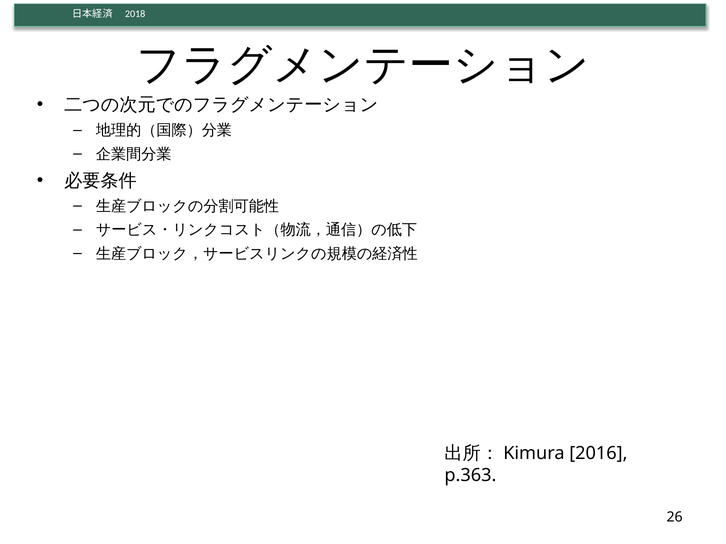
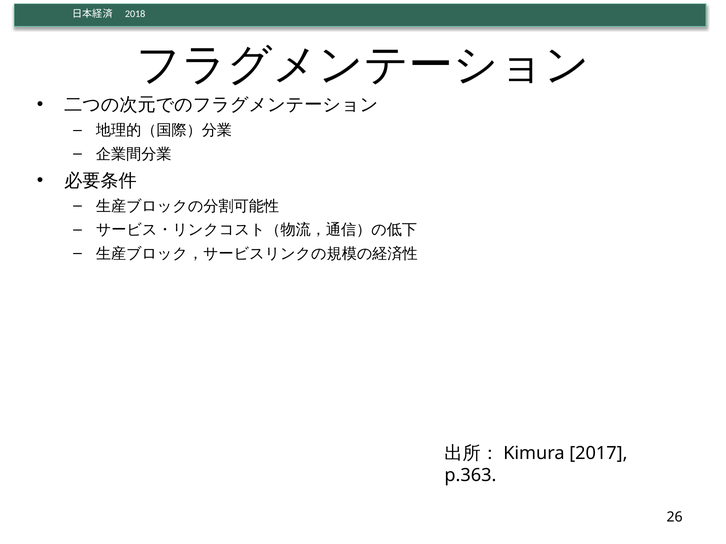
2016: 2016 -> 2017
